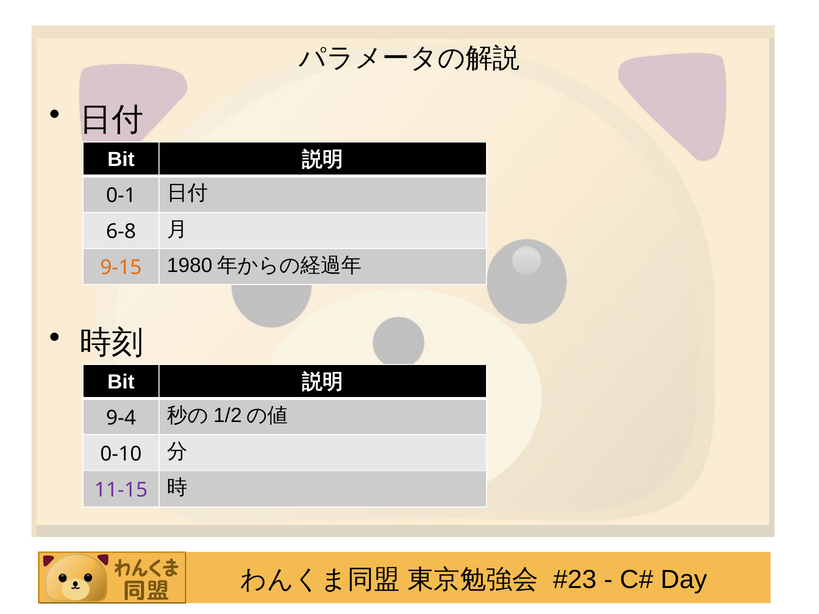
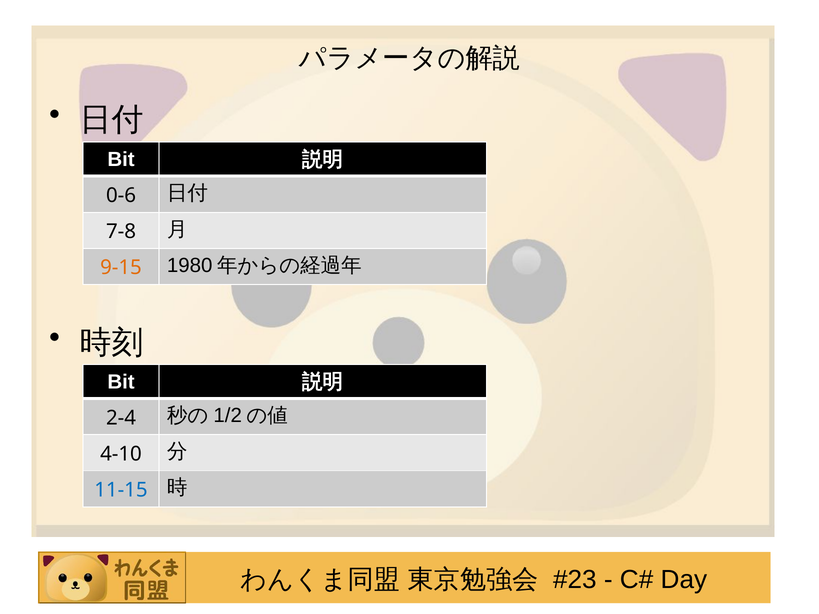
0-1: 0-1 -> 0-6
6-8: 6-8 -> 7-8
9-4: 9-4 -> 2-4
0-10: 0-10 -> 4-10
11-15 colour: purple -> blue
